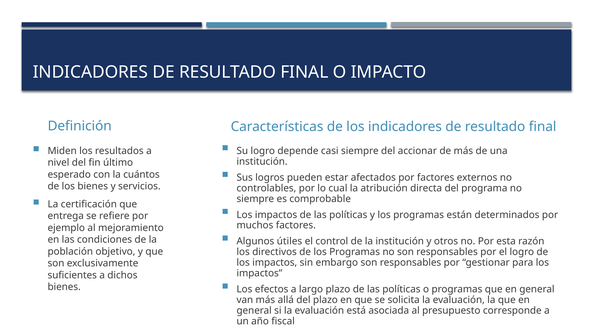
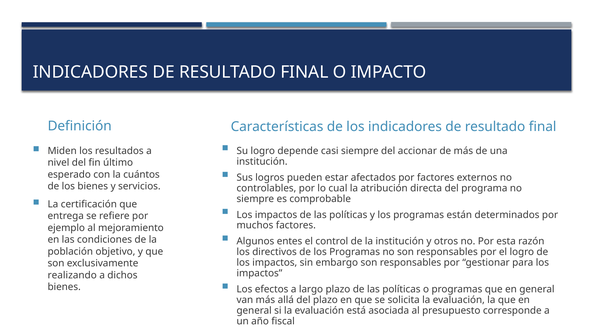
útiles: útiles -> entes
suficientes: suficientes -> realizando
